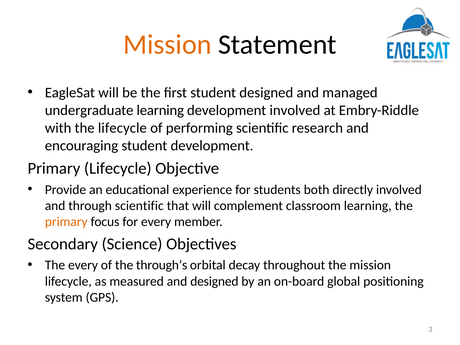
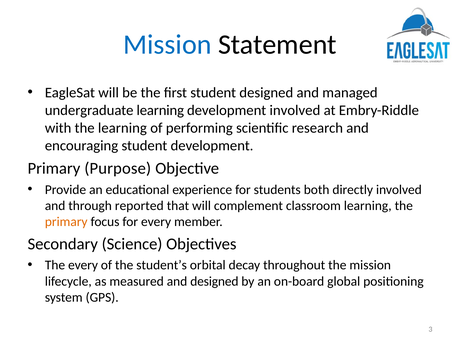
Mission at (167, 45) colour: orange -> blue
the lifecycle: lifecycle -> learning
Primary Lifecycle: Lifecycle -> Purpose
through scientific: scientific -> reported
through’s: through’s -> student’s
